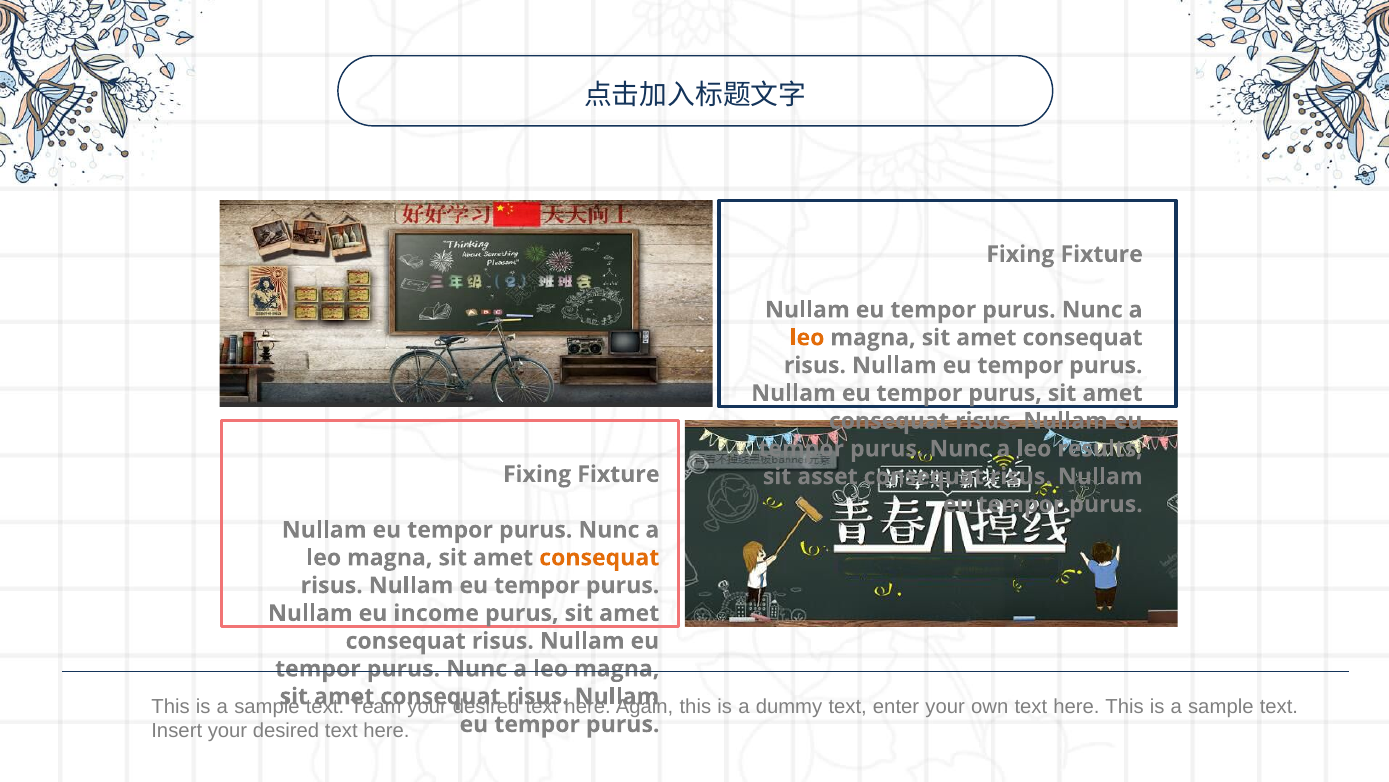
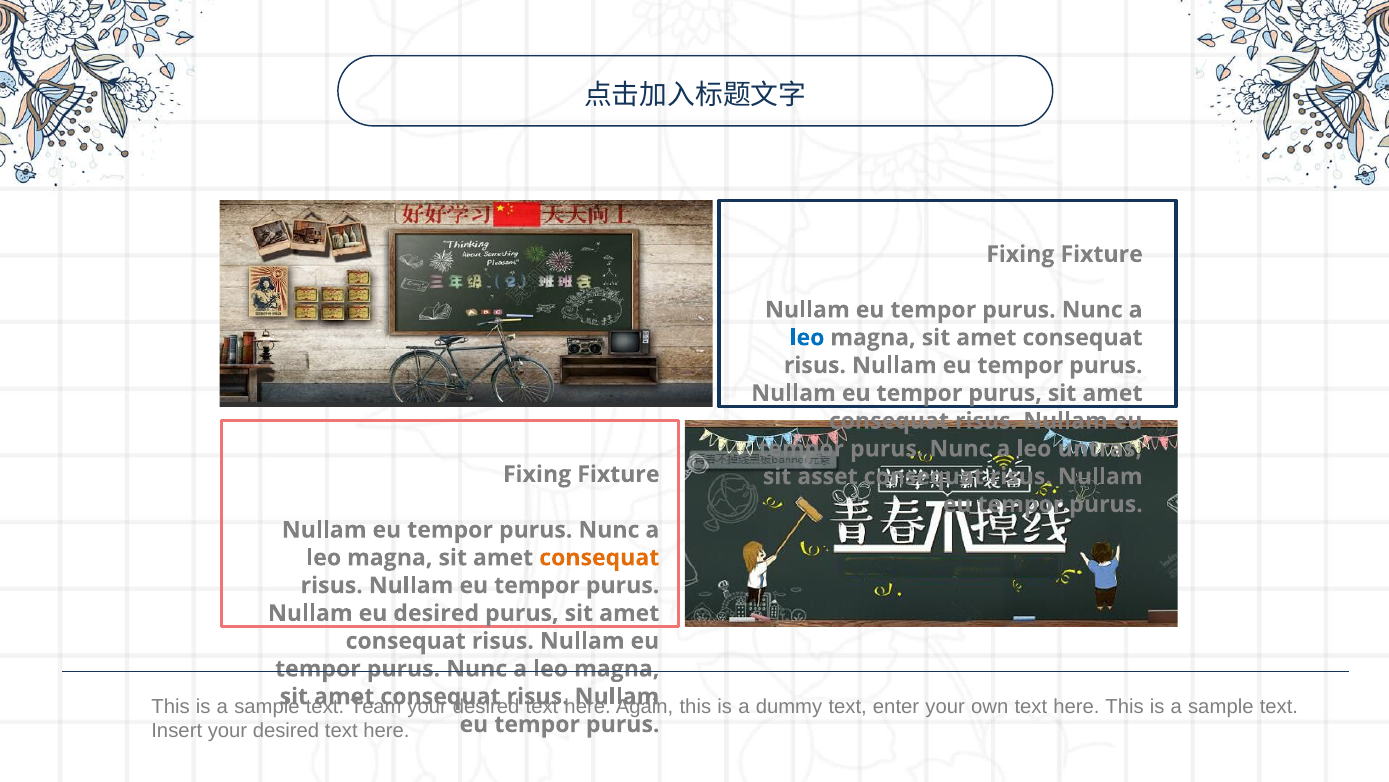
leo at (807, 337) colour: orange -> blue
results: results -> untras
eu income: income -> desired
